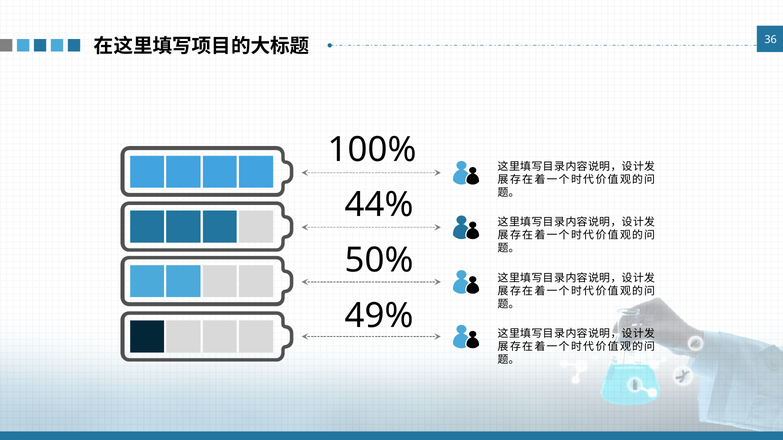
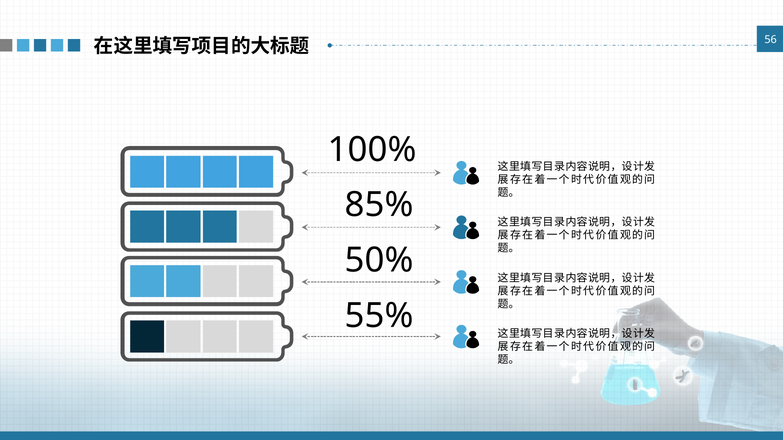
36: 36 -> 56
44%: 44% -> 85%
49%: 49% -> 55%
